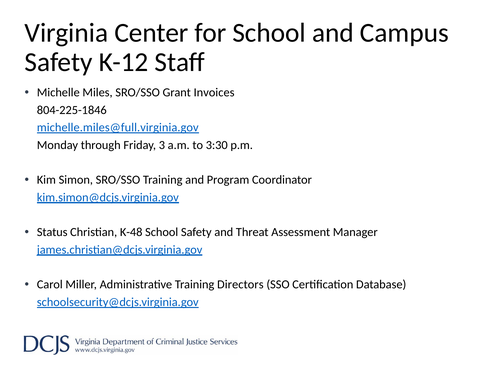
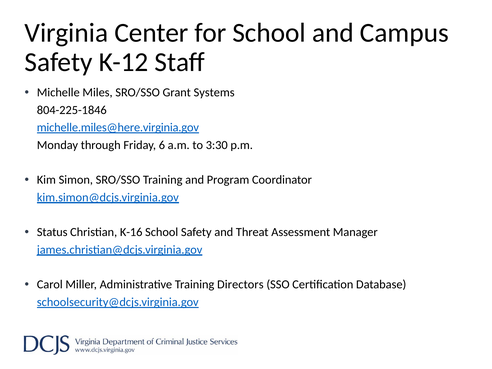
Invoices: Invoices -> Systems
michelle.miles@full.virginia.gov: michelle.miles@full.virginia.gov -> michelle.miles@here.virginia.gov
3: 3 -> 6
K-48: K-48 -> K-16
